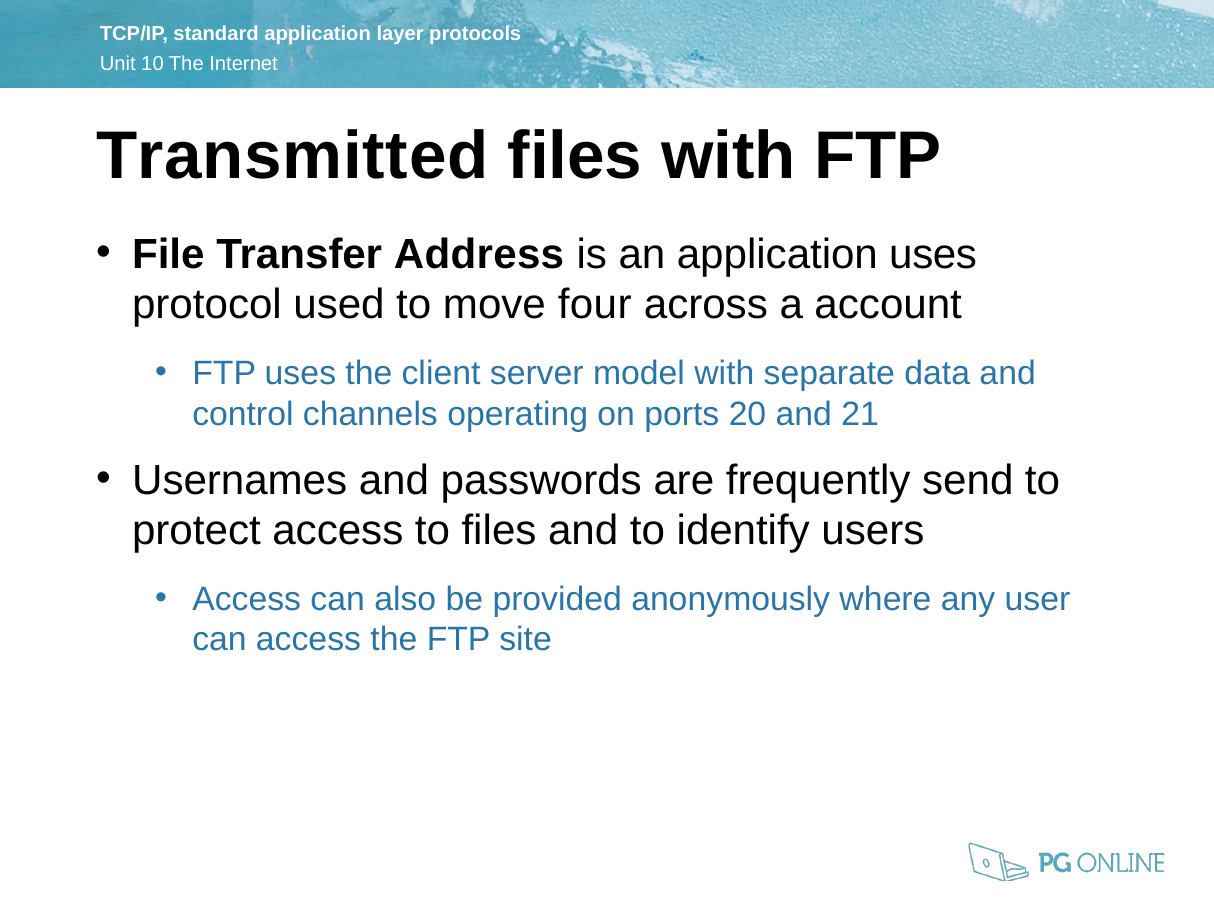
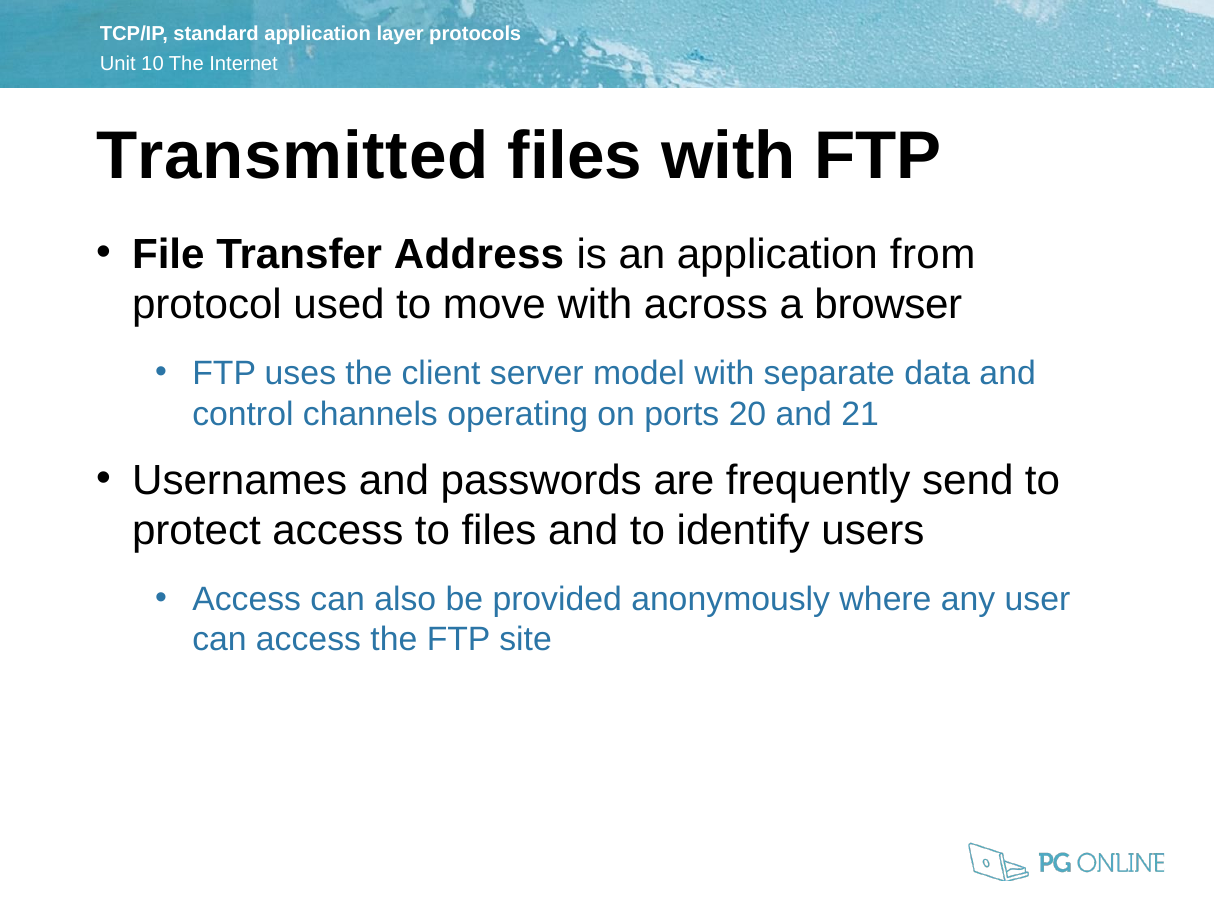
application uses: uses -> from
move four: four -> with
account: account -> browser
